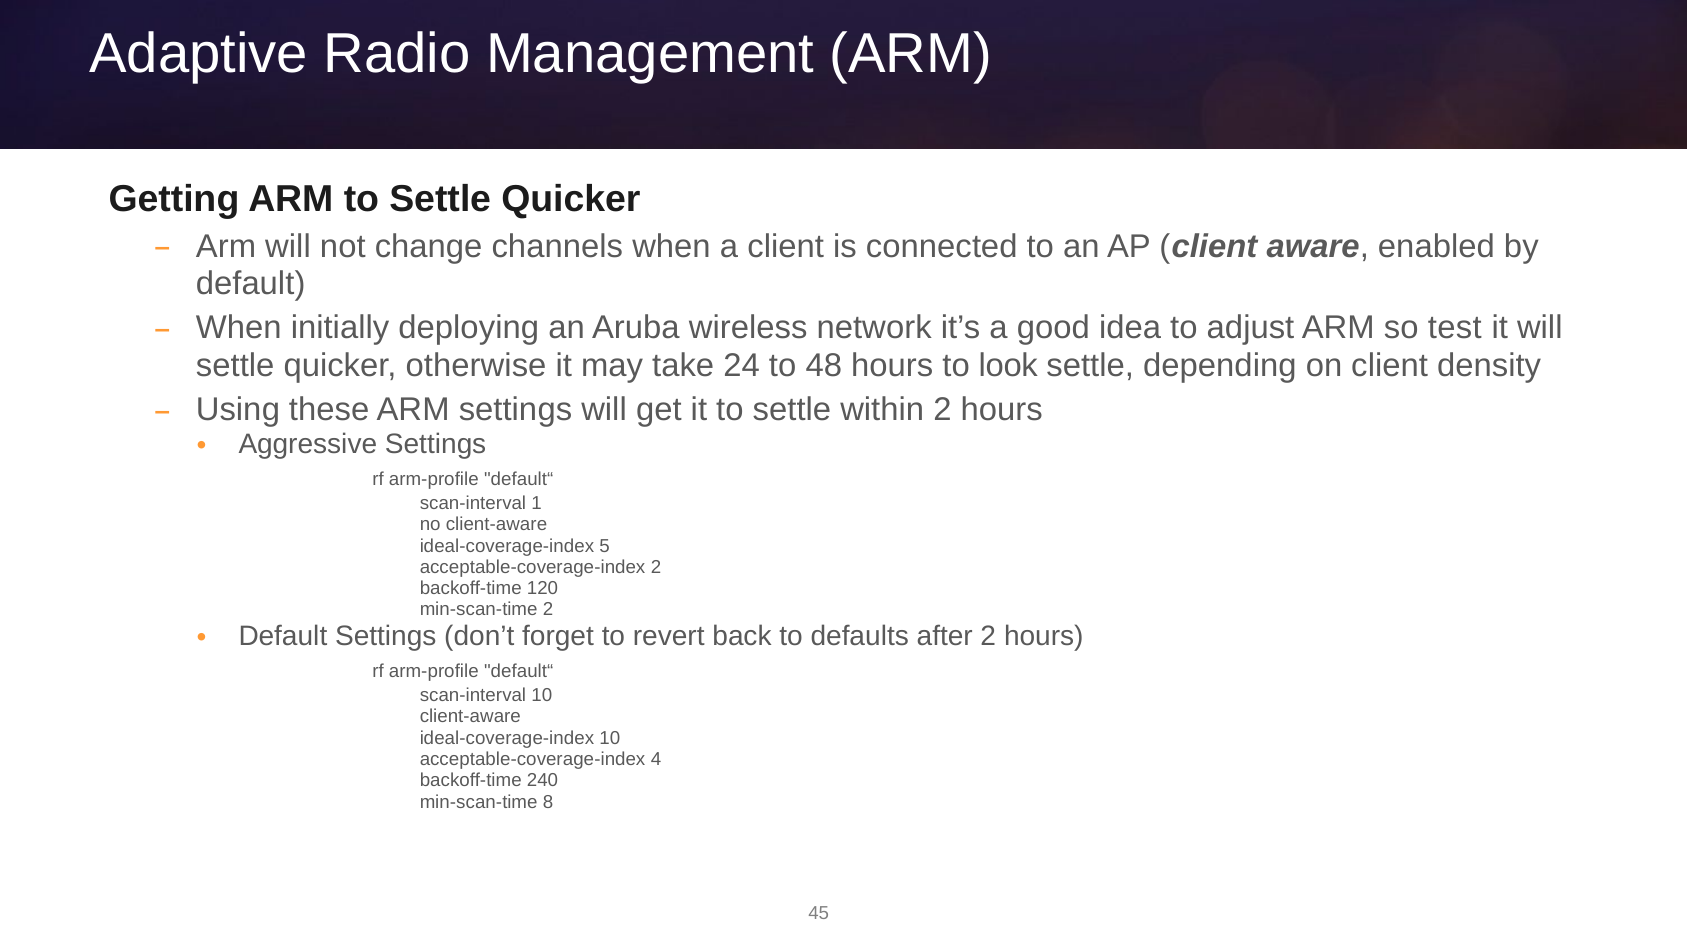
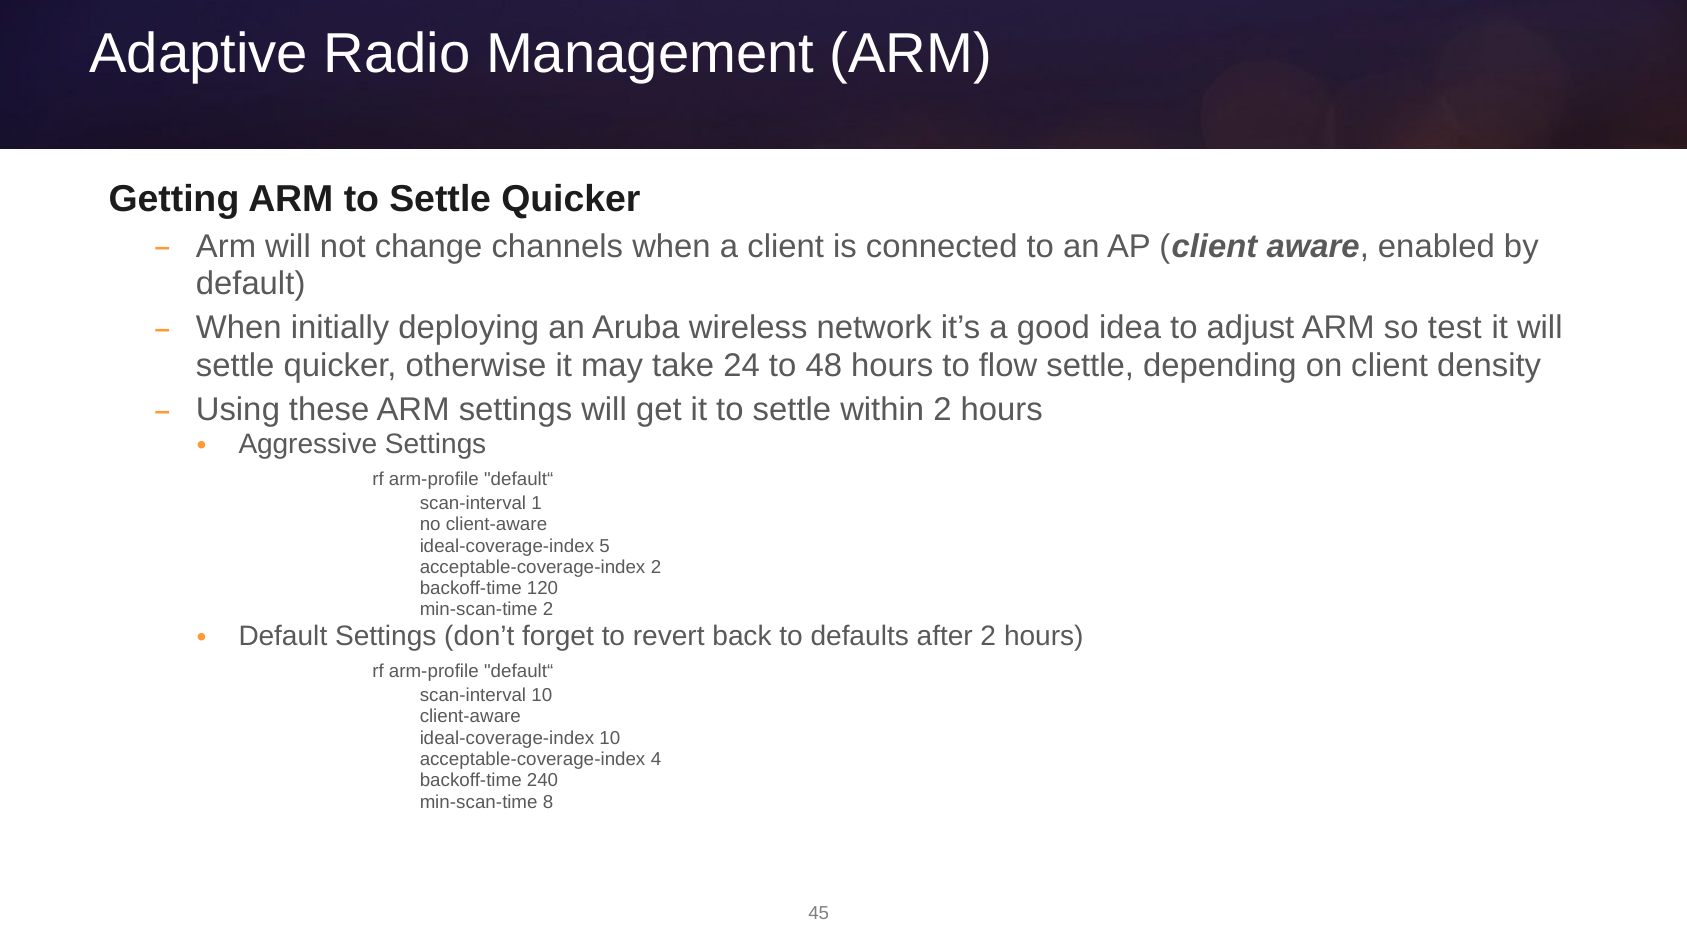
look: look -> flow
